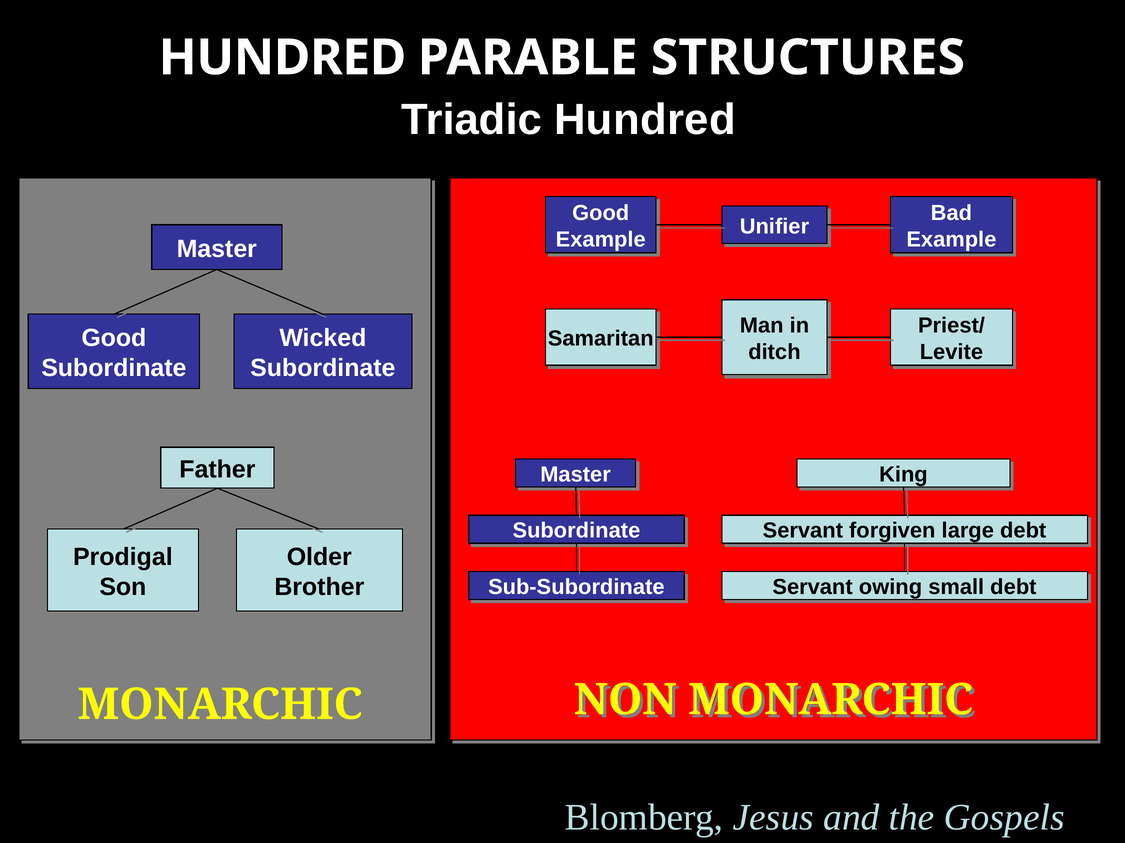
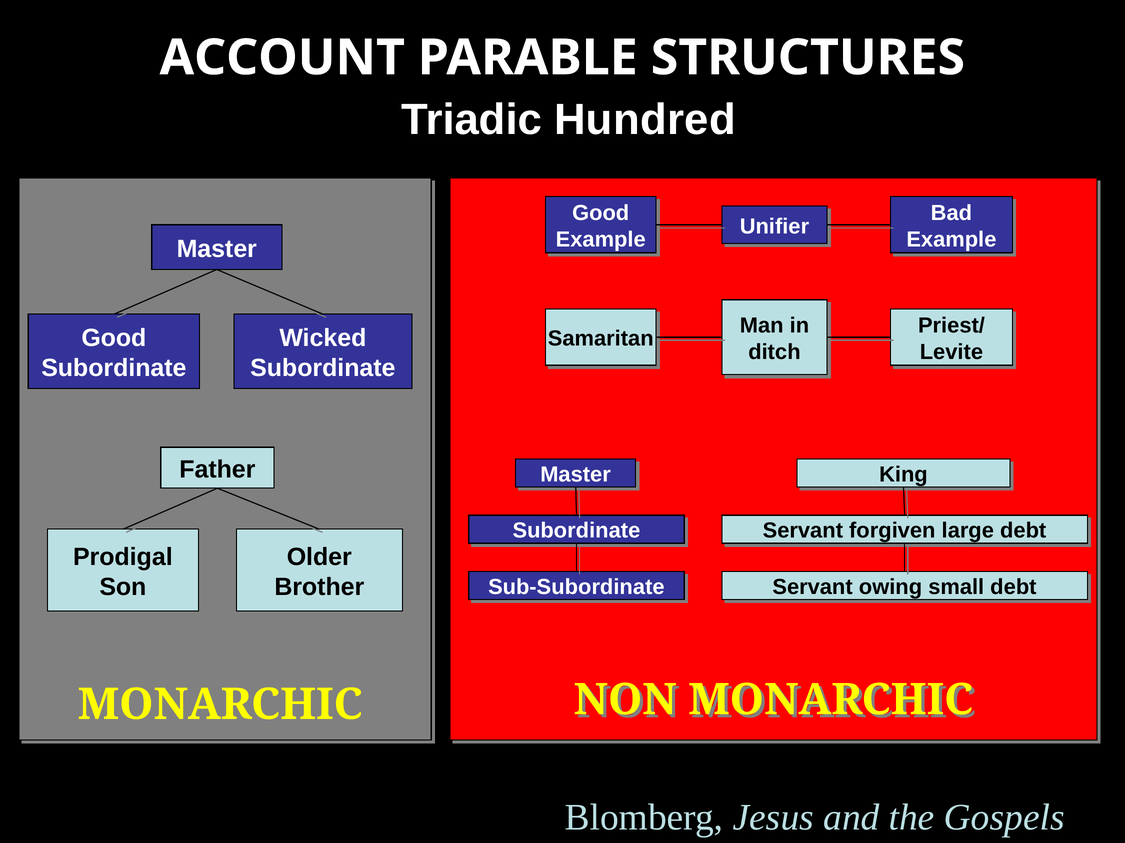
HUNDRED at (282, 58): HUNDRED -> ACCOUNT
